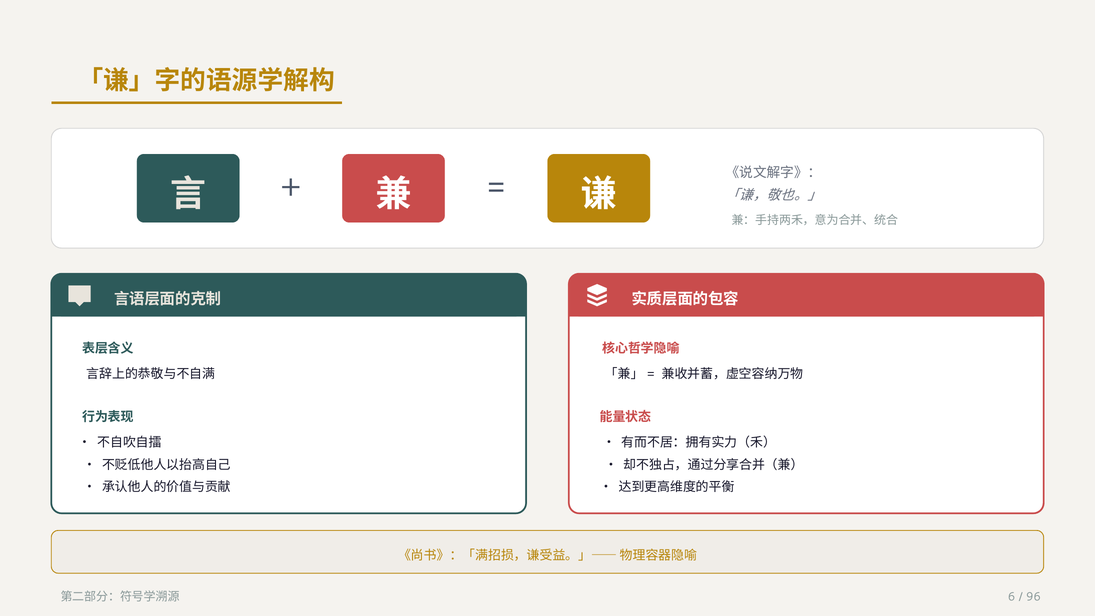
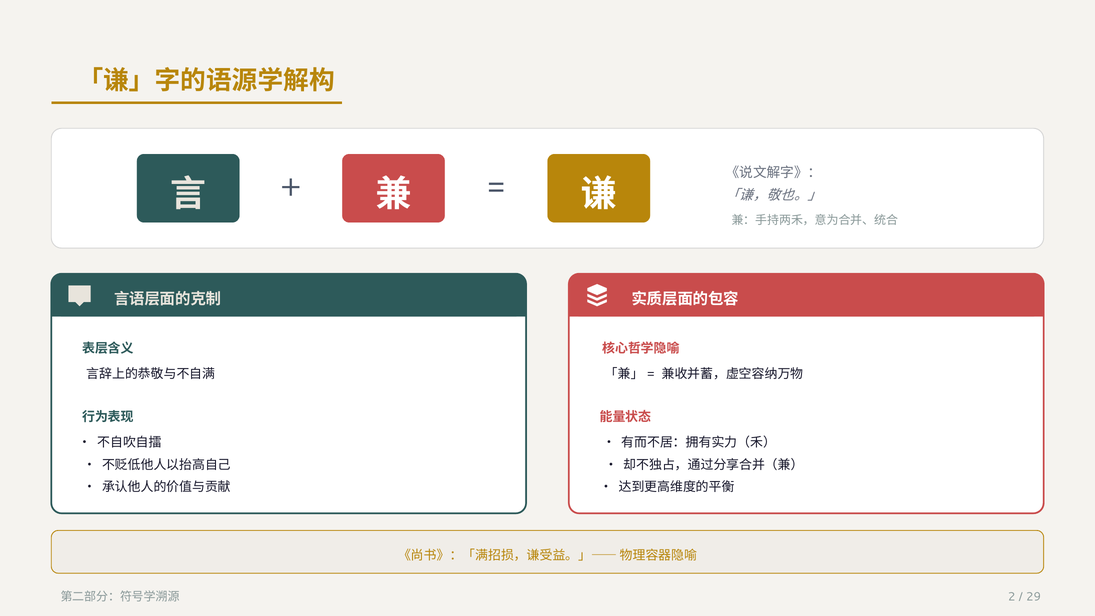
6: 6 -> 2
96: 96 -> 29
